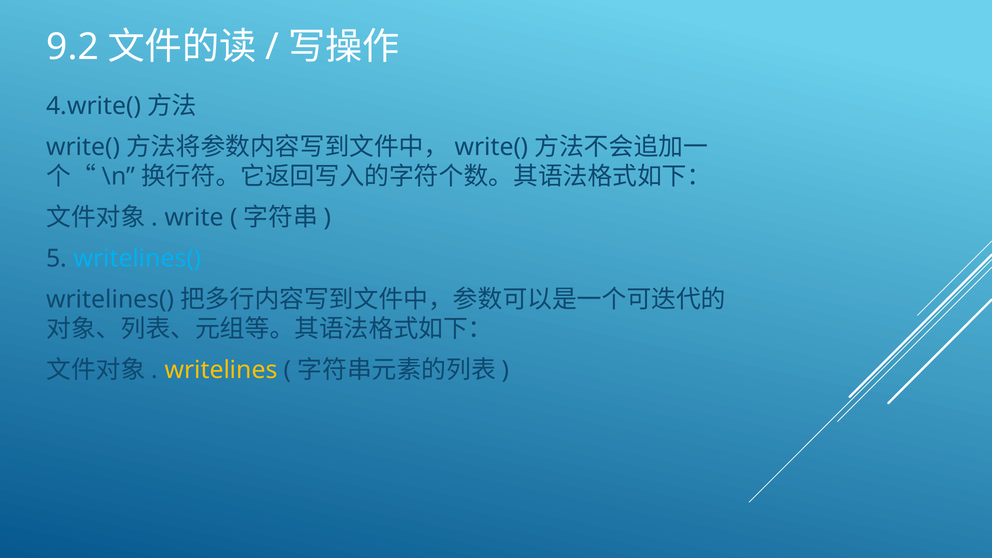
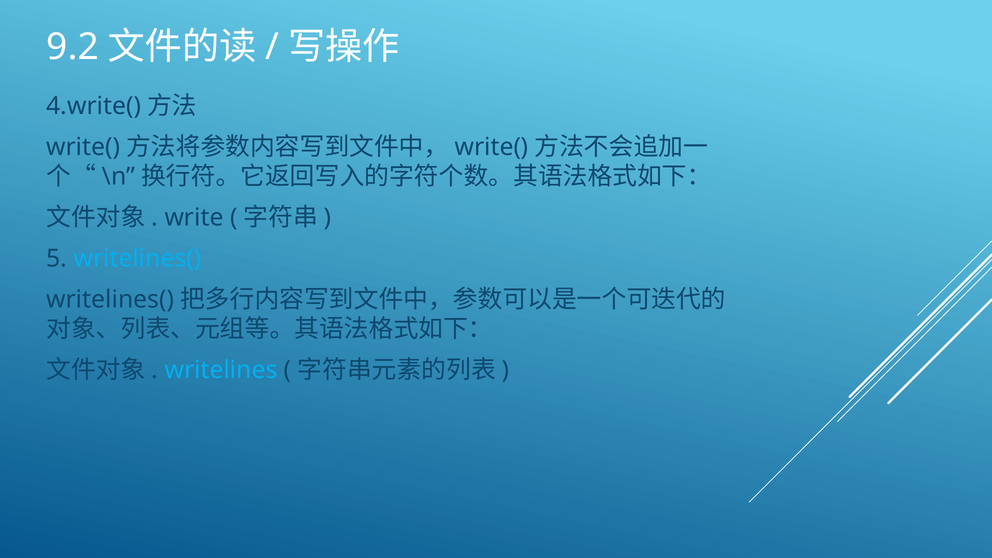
writelines colour: yellow -> light blue
